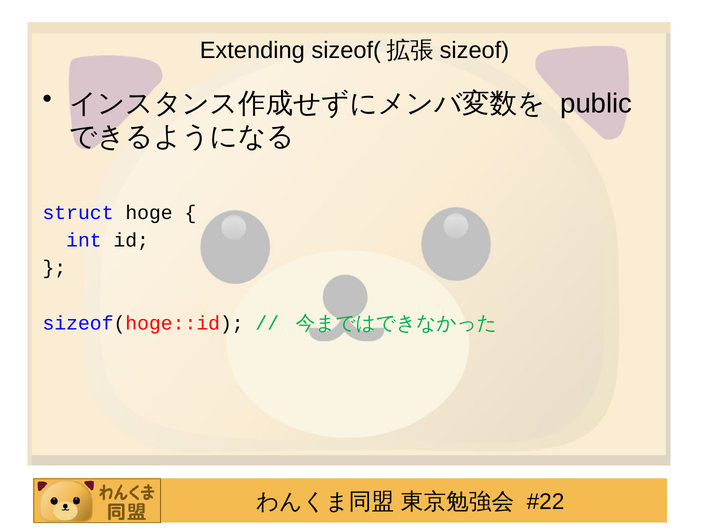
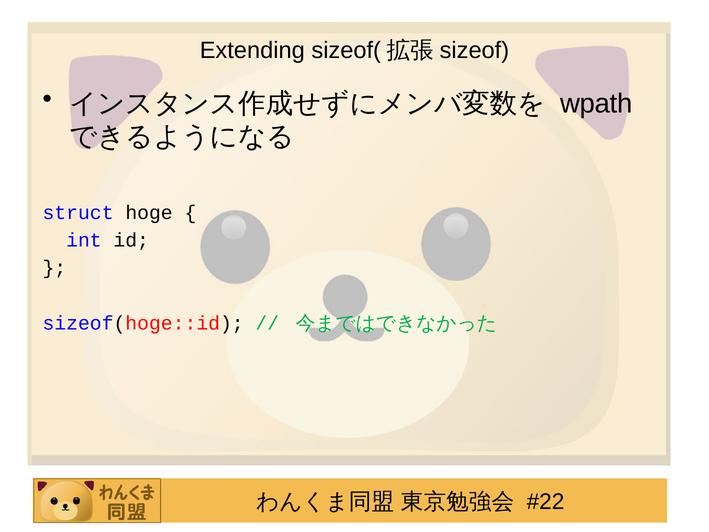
public: public -> wpath
